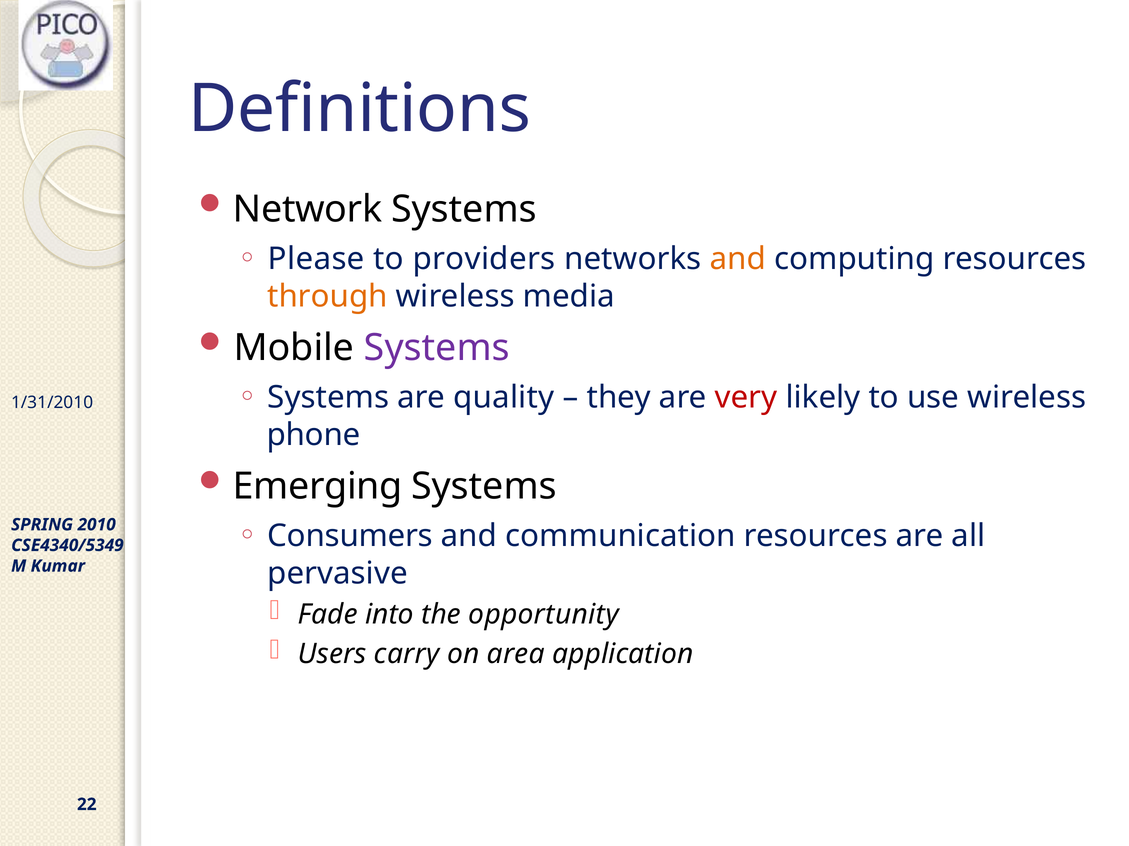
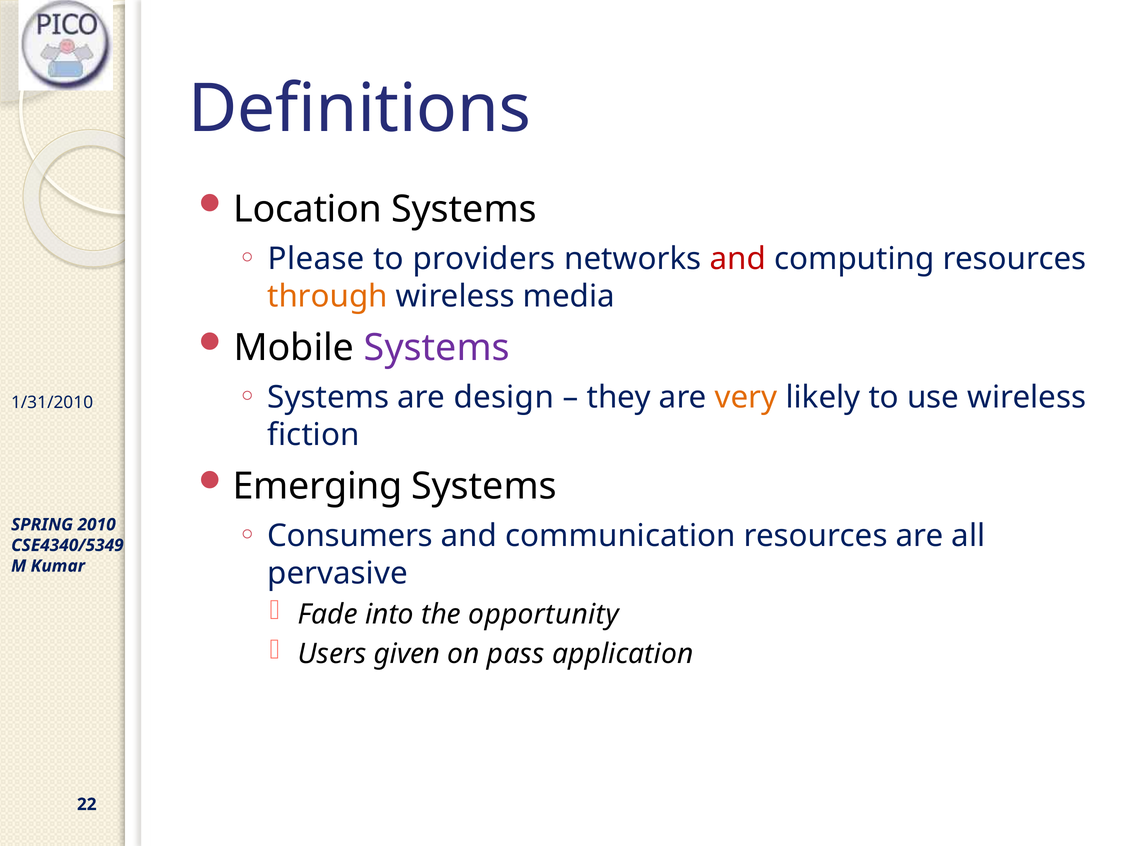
Network: Network -> Location
and at (738, 259) colour: orange -> red
quality: quality -> design
very colour: red -> orange
phone: phone -> fiction
carry: carry -> given
area: area -> pass
